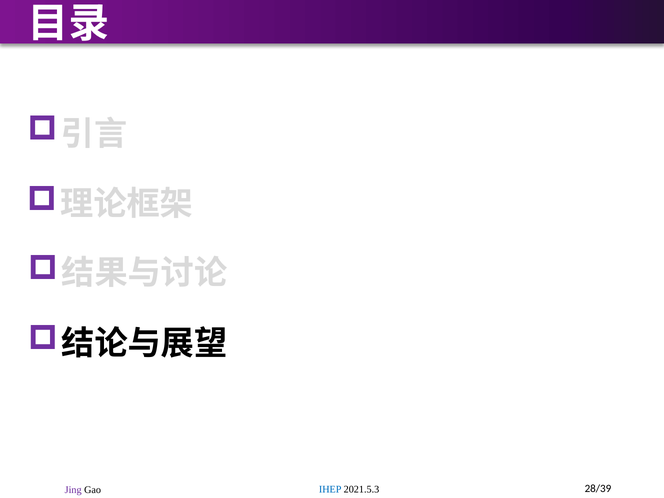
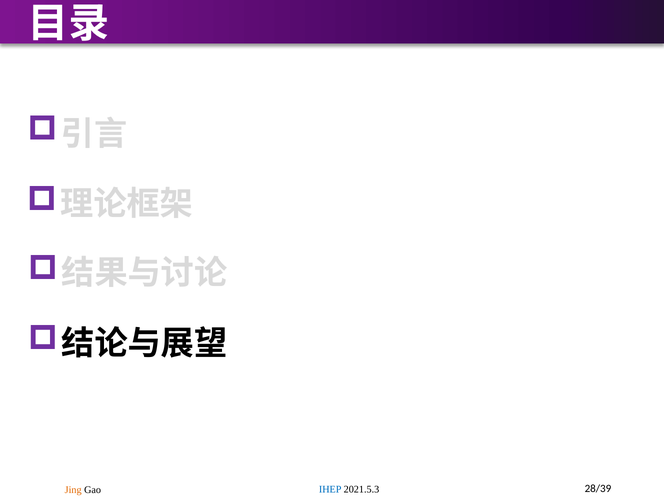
Jing colour: purple -> orange
